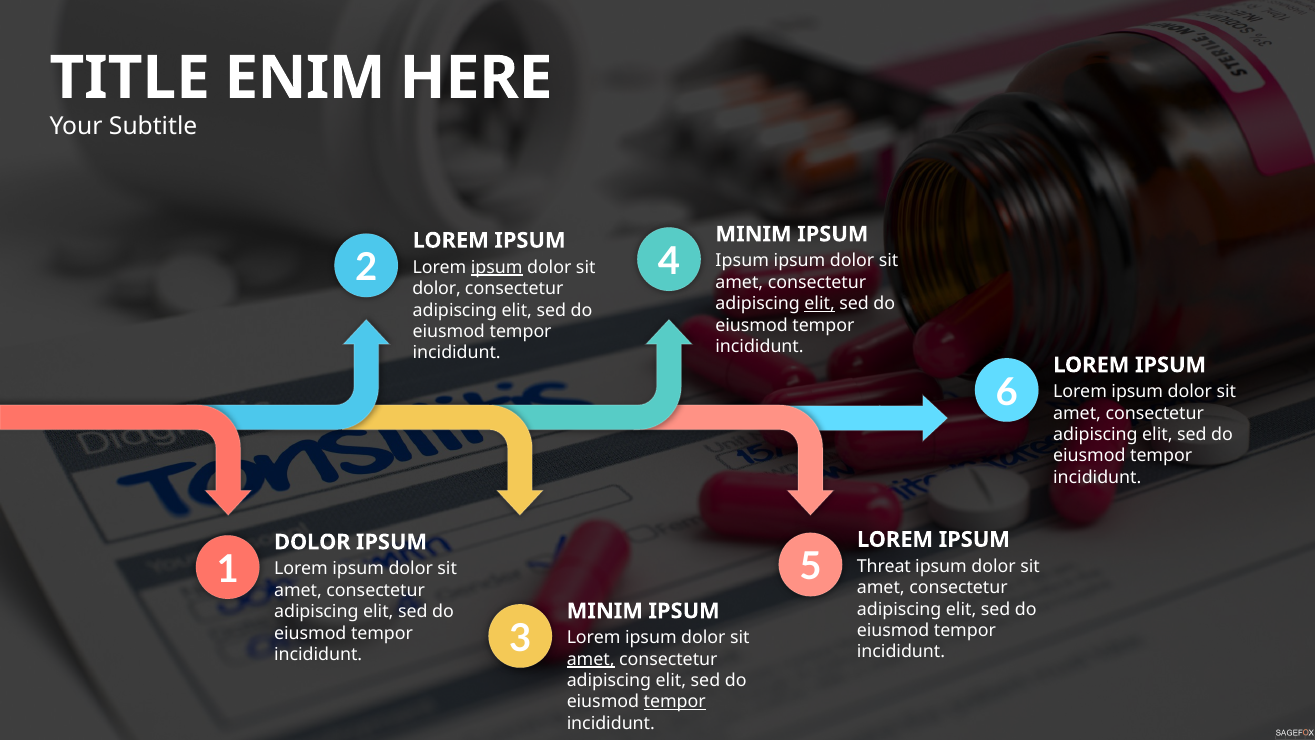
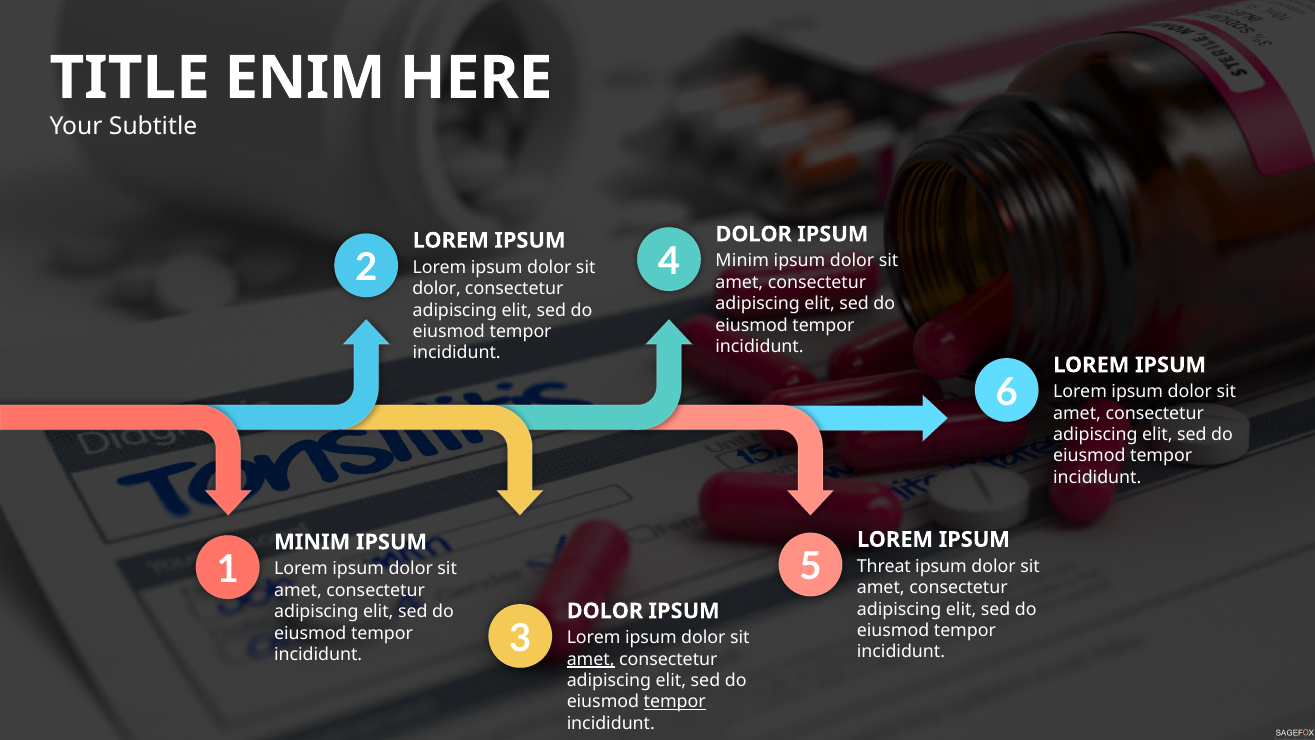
MINIM at (754, 234): MINIM -> DOLOR
Ipsum at (742, 261): Ipsum -> Minim
ipsum at (497, 267) underline: present -> none
elit at (820, 304) underline: present -> none
DOLOR at (312, 542): DOLOR -> MINIM
MINIM at (605, 611): MINIM -> DOLOR
